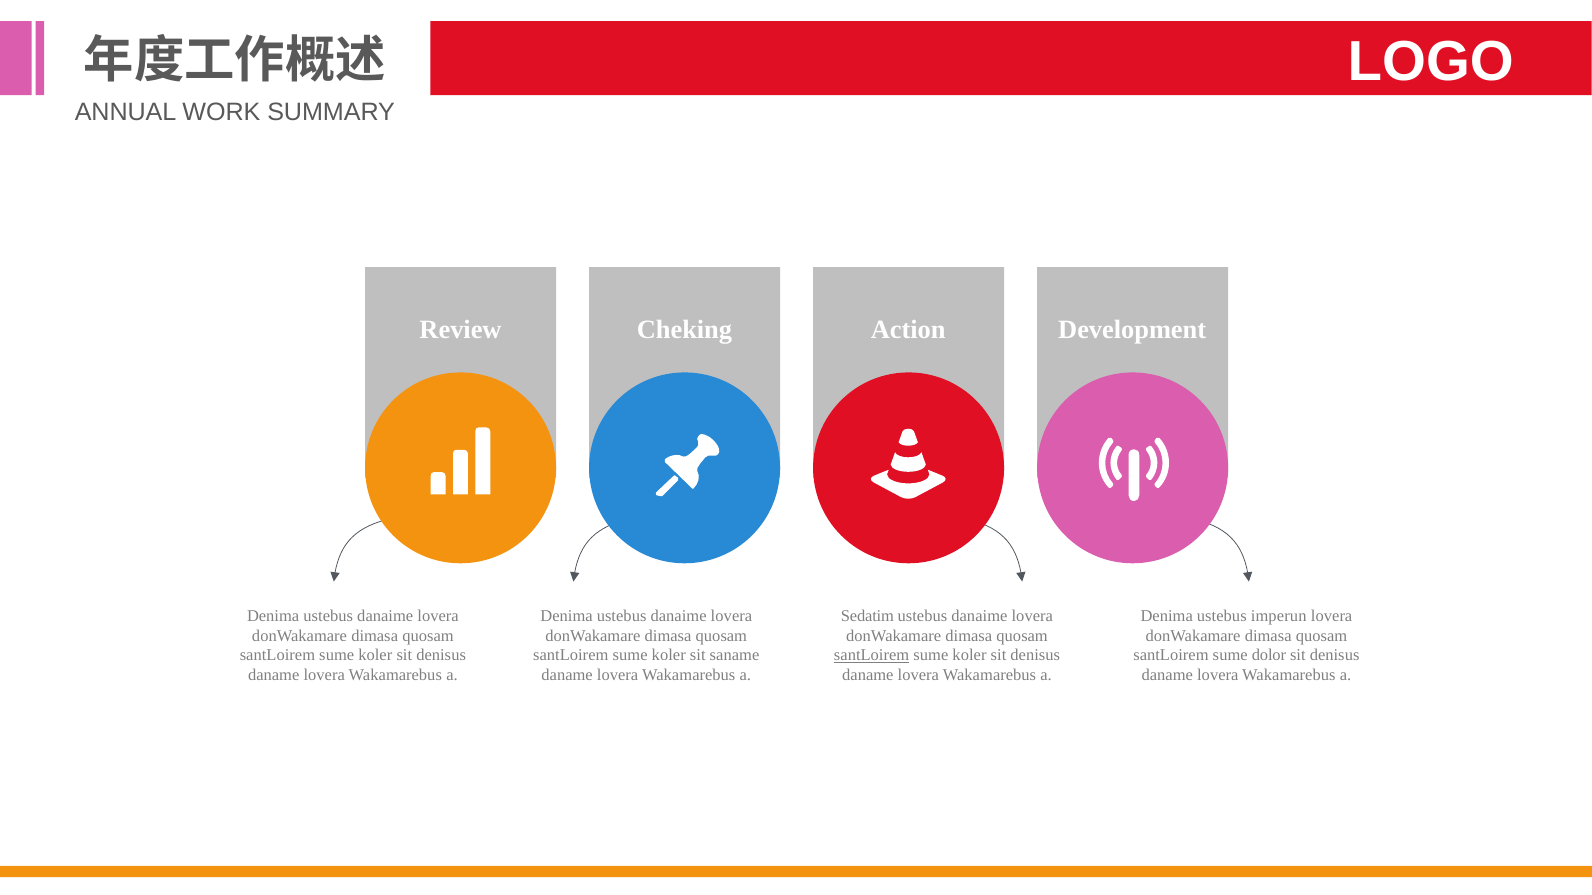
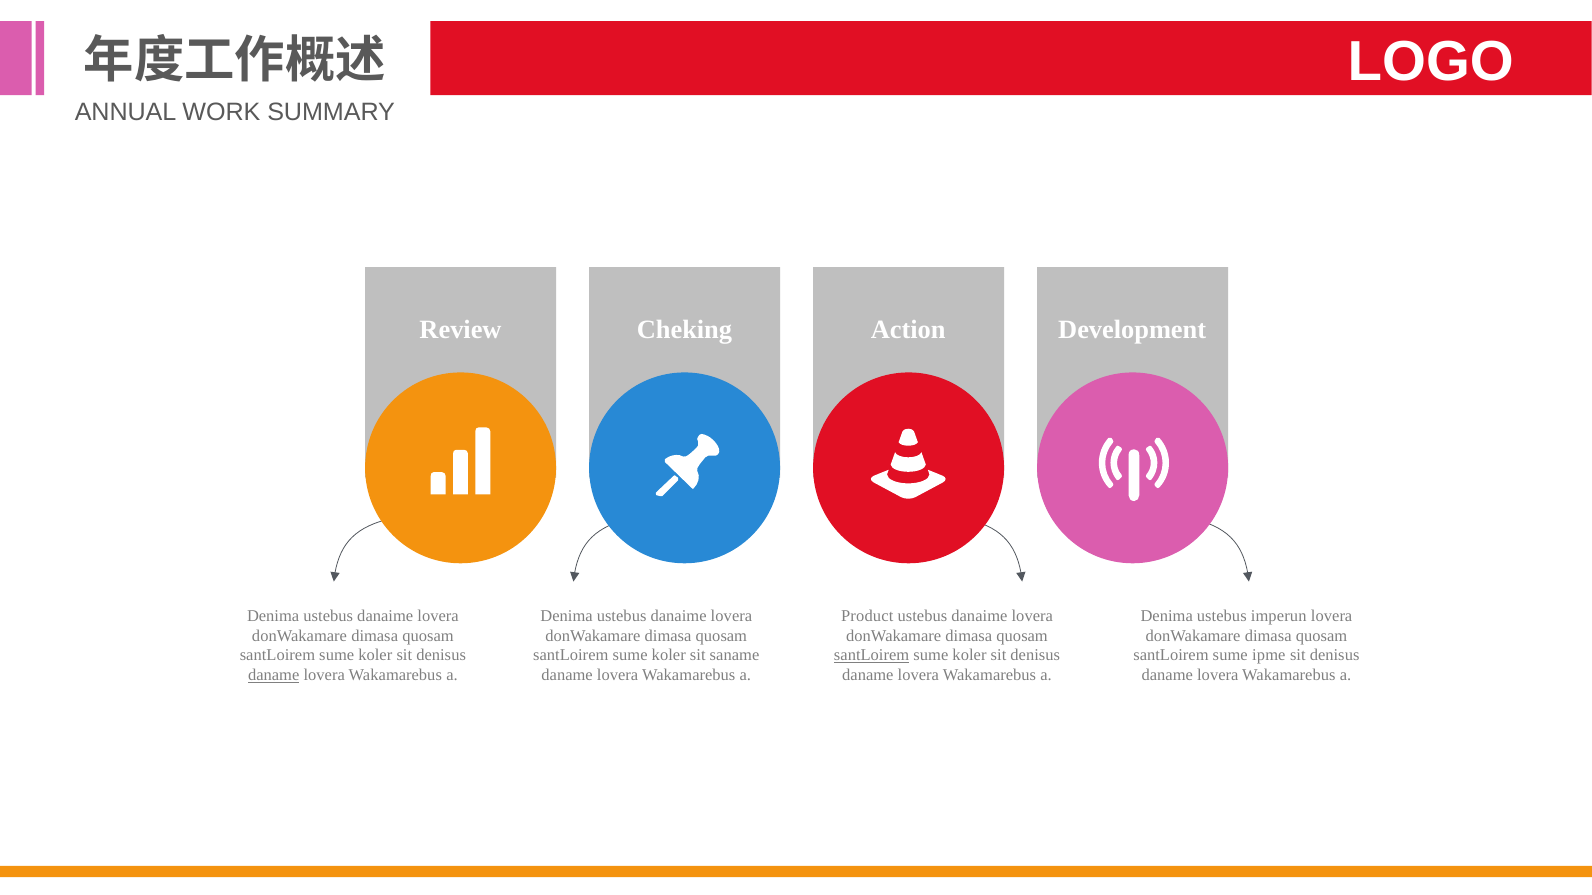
Sedatim: Sedatim -> Product
dolor: dolor -> ipme
daname at (274, 676) underline: none -> present
